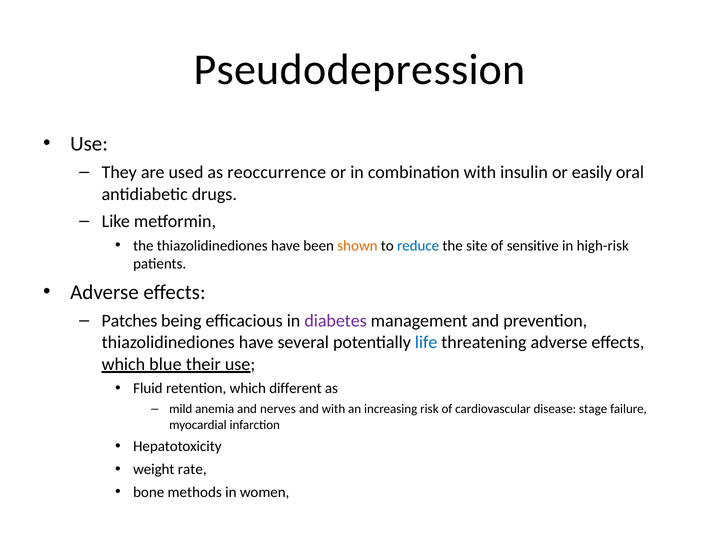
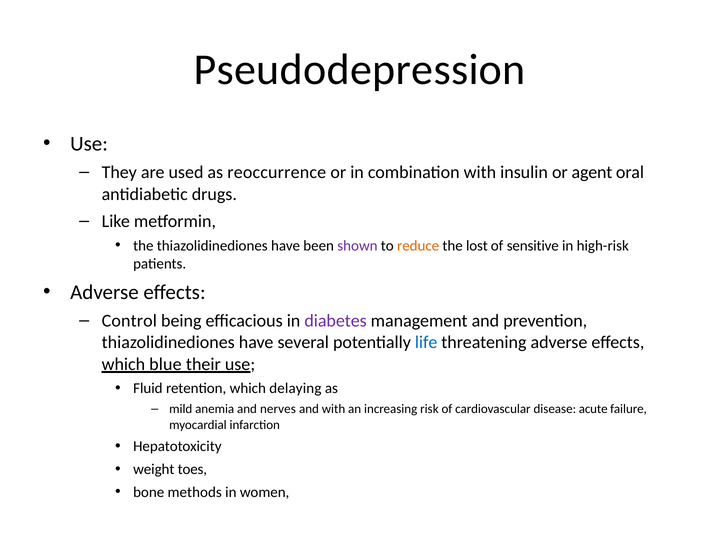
easily: easily -> agent
shown colour: orange -> purple
reduce colour: blue -> orange
site: site -> lost
Patches: Patches -> Control
different: different -> delaying
stage: stage -> acute
rate: rate -> toes
